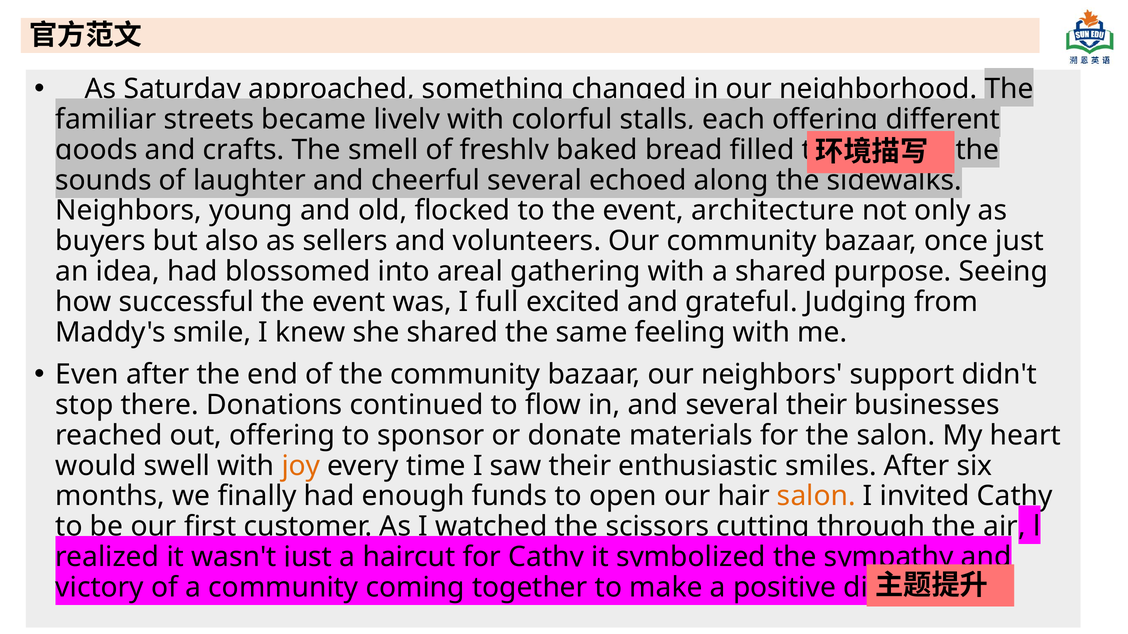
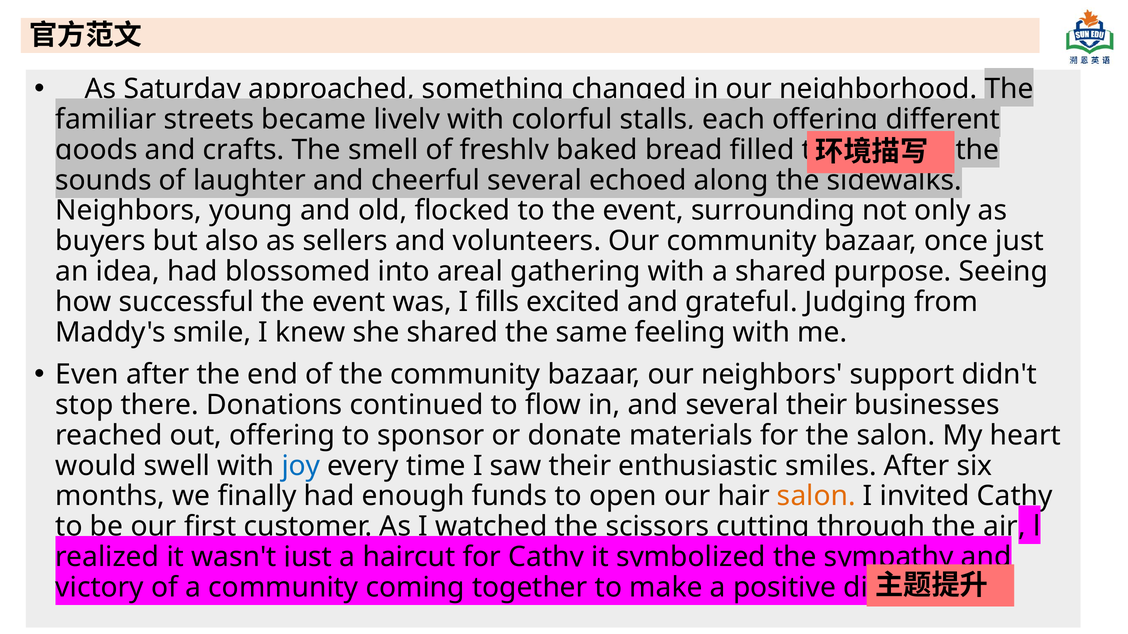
architecture: architecture -> surrounding
full: full -> fills
joy colour: orange -> blue
